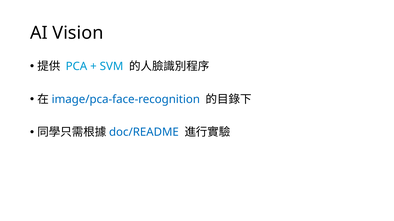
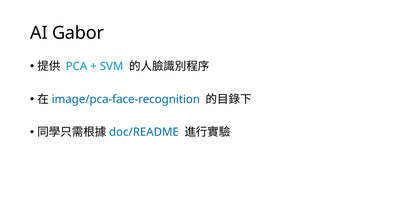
Vision: Vision -> Gabor
